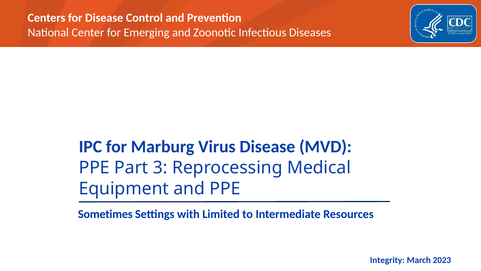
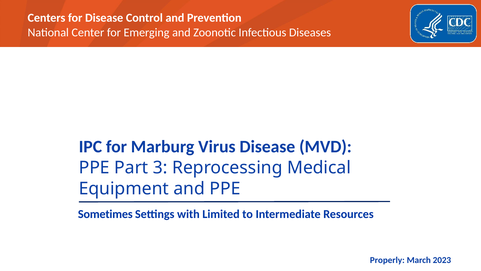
Integrity: Integrity -> Properly
